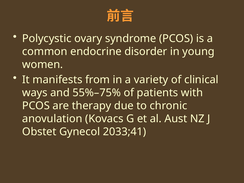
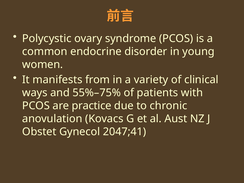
therapy: therapy -> practice
2033;41: 2033;41 -> 2047;41
